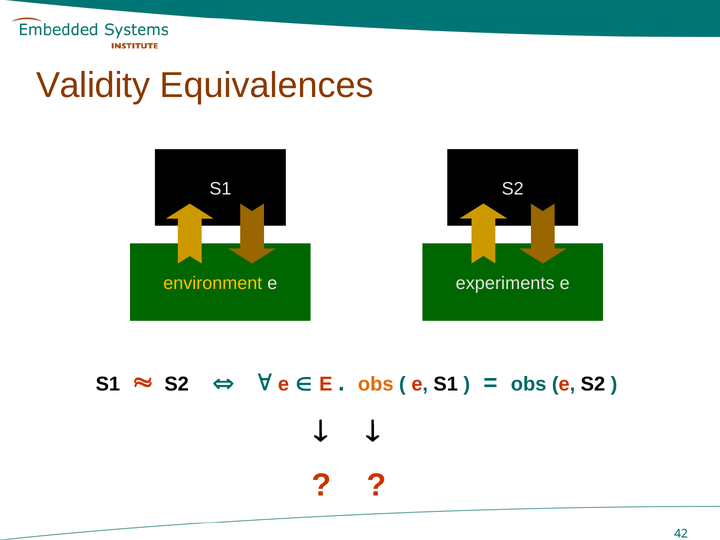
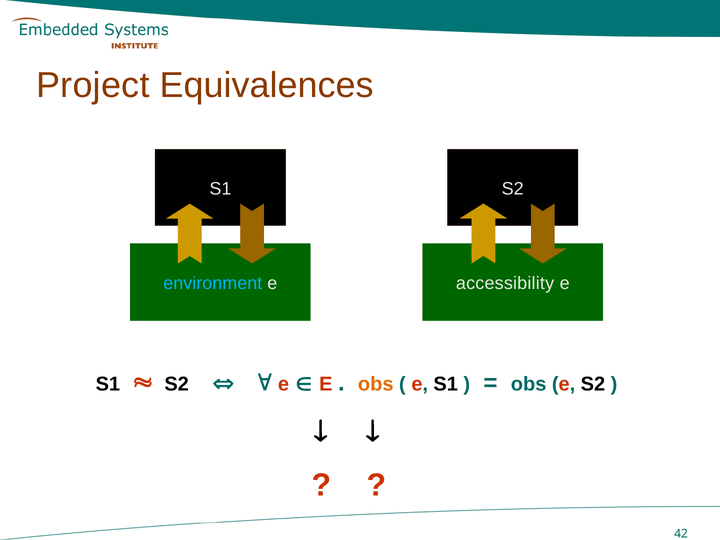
Validity: Validity -> Project
environment colour: yellow -> light blue
experiments: experiments -> accessibility
